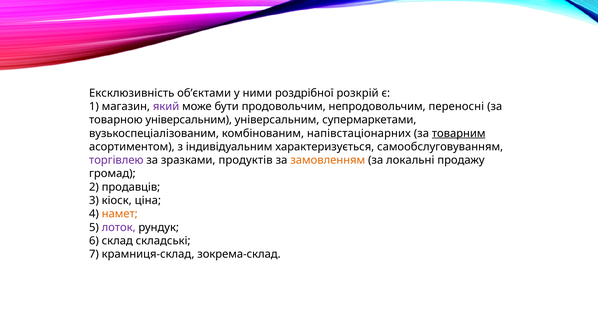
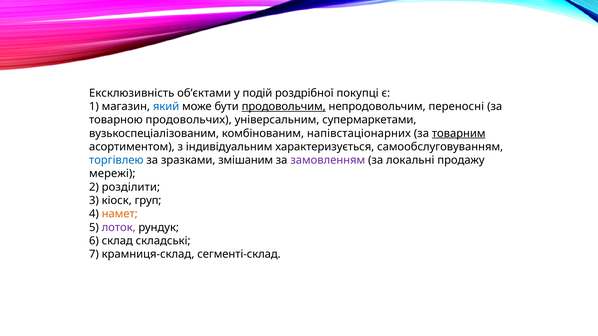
ними: ними -> подій
розкрій: розкрій -> покупці
який colour: purple -> blue
продовольчим underline: none -> present
товарною універсальним: універсальним -> продовольчих
торгівлею colour: purple -> blue
продуктів: продуктів -> змішаним
замовленням colour: orange -> purple
громад: громад -> мережі
продавців: продавців -> розділити
ціна: ціна -> груп
зокрема-склад: зокрема-склад -> сегменті-склад
